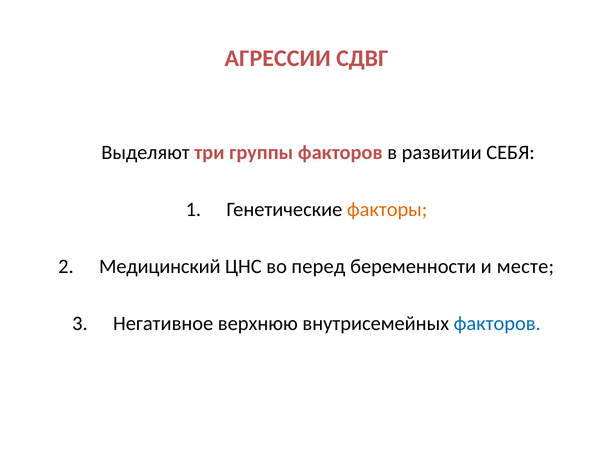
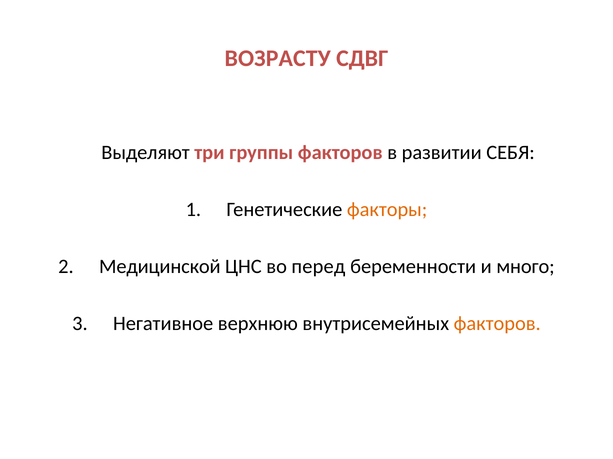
АГРЕССИИ: АГРЕССИИ -> ВОЗРАСТУ
Медицинский: Медицинский -> Медицинской
месте: месте -> много
факторов at (497, 324) colour: blue -> orange
